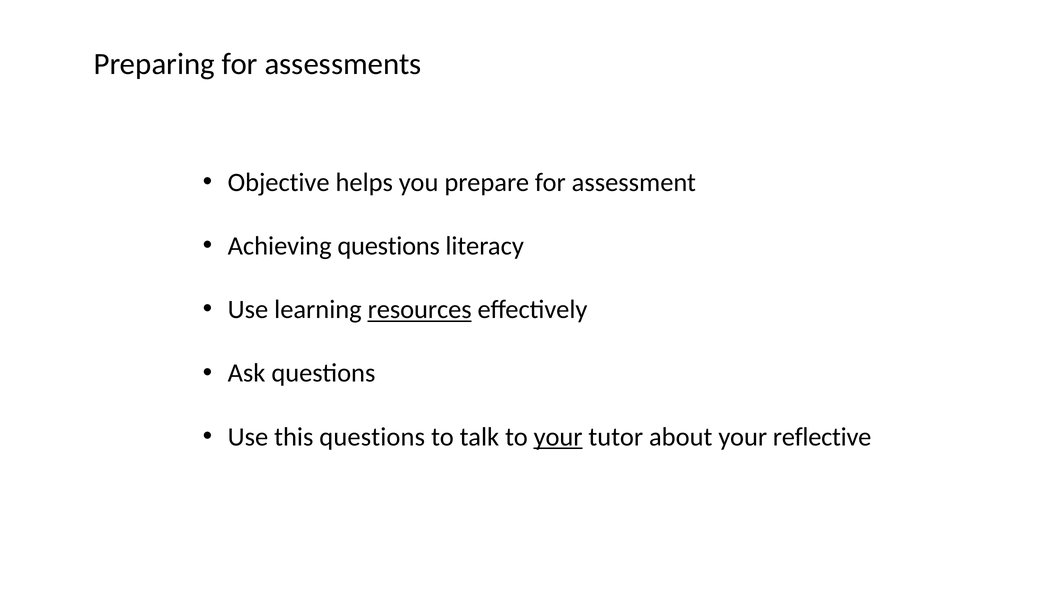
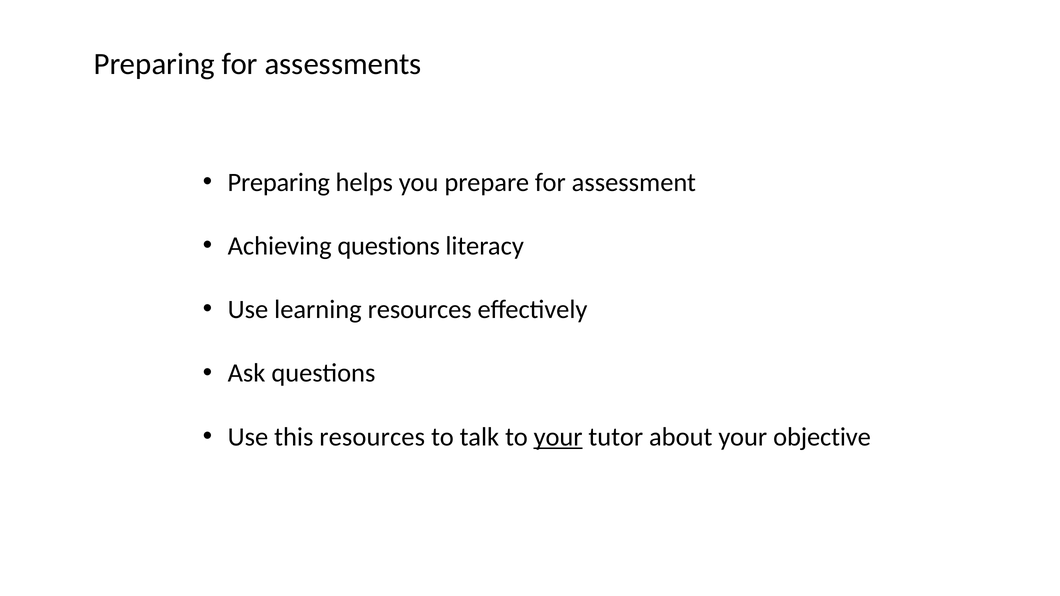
Objective at (279, 183): Objective -> Preparing
resources at (420, 310) underline: present -> none
this questions: questions -> resources
reflective: reflective -> objective
